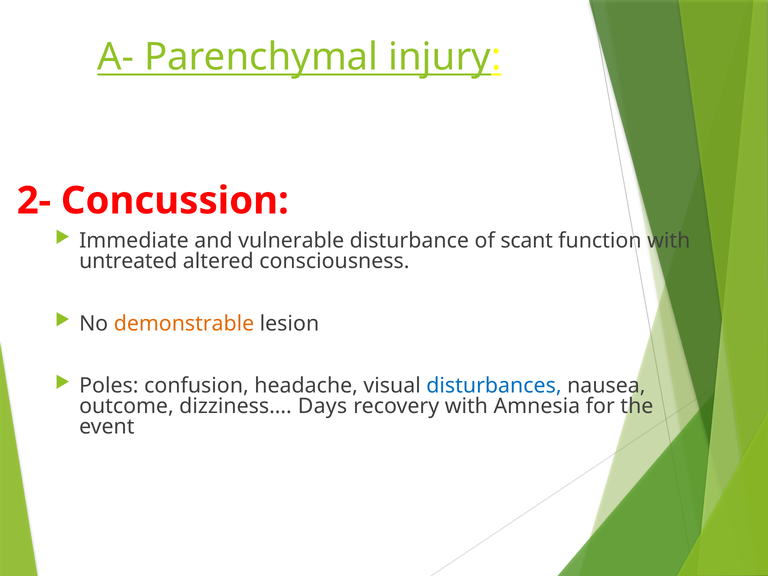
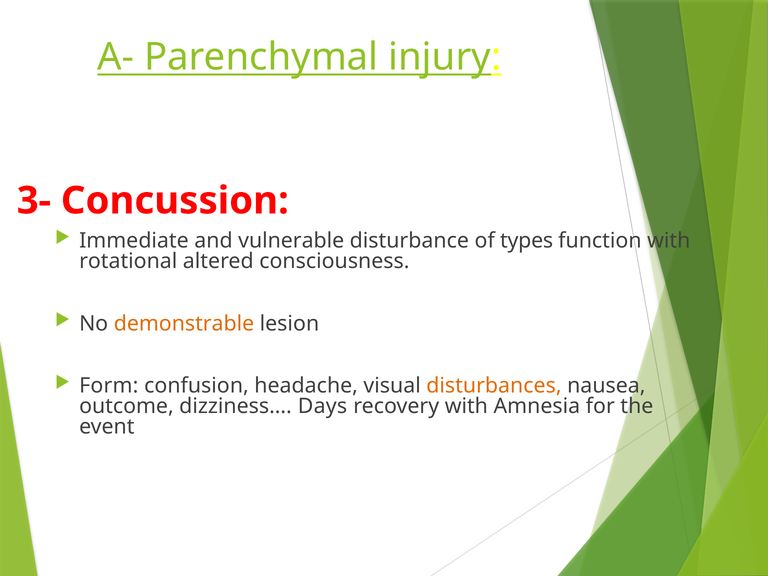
2-: 2- -> 3-
scant: scant -> types
untreated: untreated -> rotational
Poles: Poles -> Form
disturbances colour: blue -> orange
